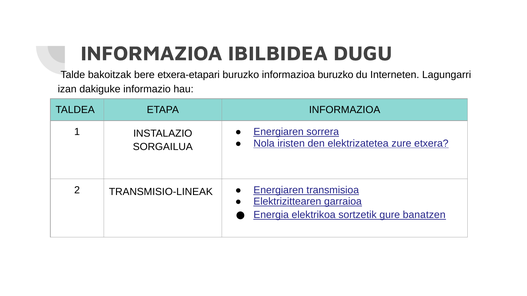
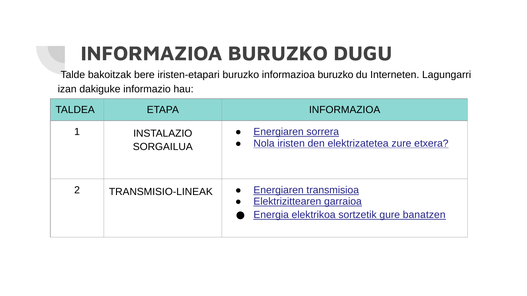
IBILBIDEA at (278, 54): IBILBIDEA -> BURUZKO
etxera-etapari: etxera-etapari -> iristen-etapari
